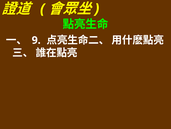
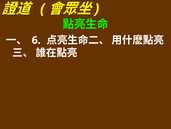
9: 9 -> 6
